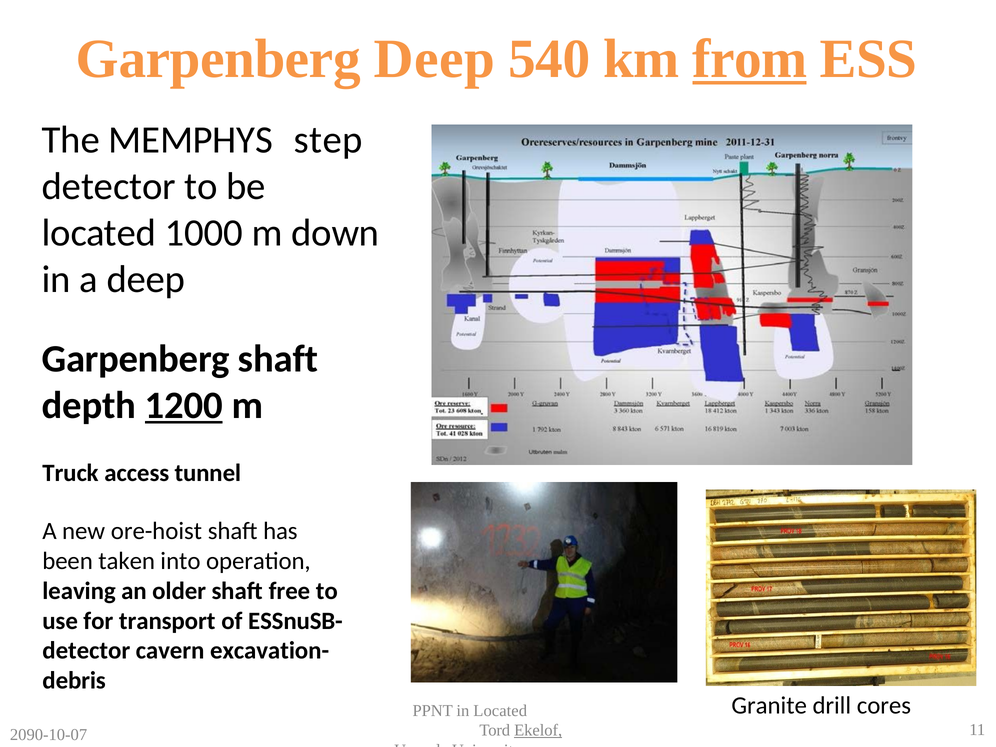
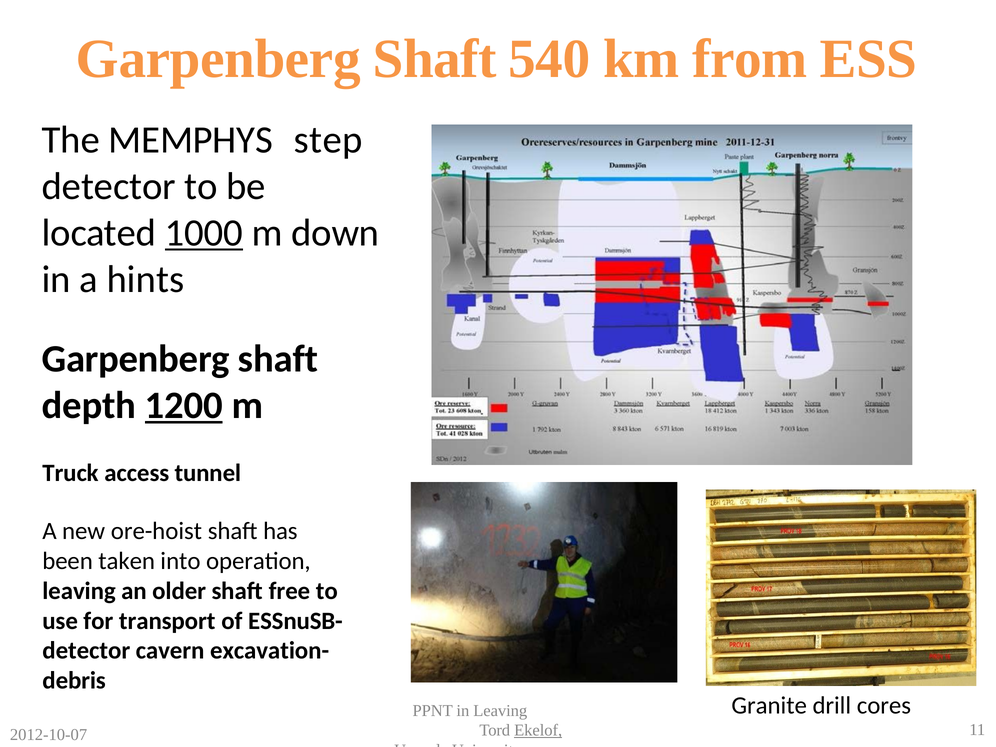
Deep at (434, 59): Deep -> Shaft
from underline: present -> none
1000 underline: none -> present
a deep: deep -> hints
in Located: Located -> Leaving
2090-10-07: 2090-10-07 -> 2012-10-07
